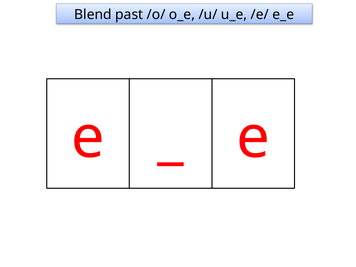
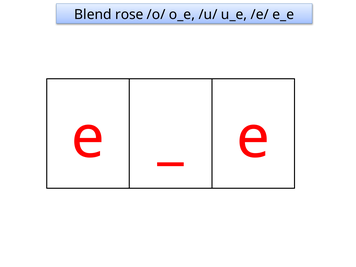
past: past -> rose
